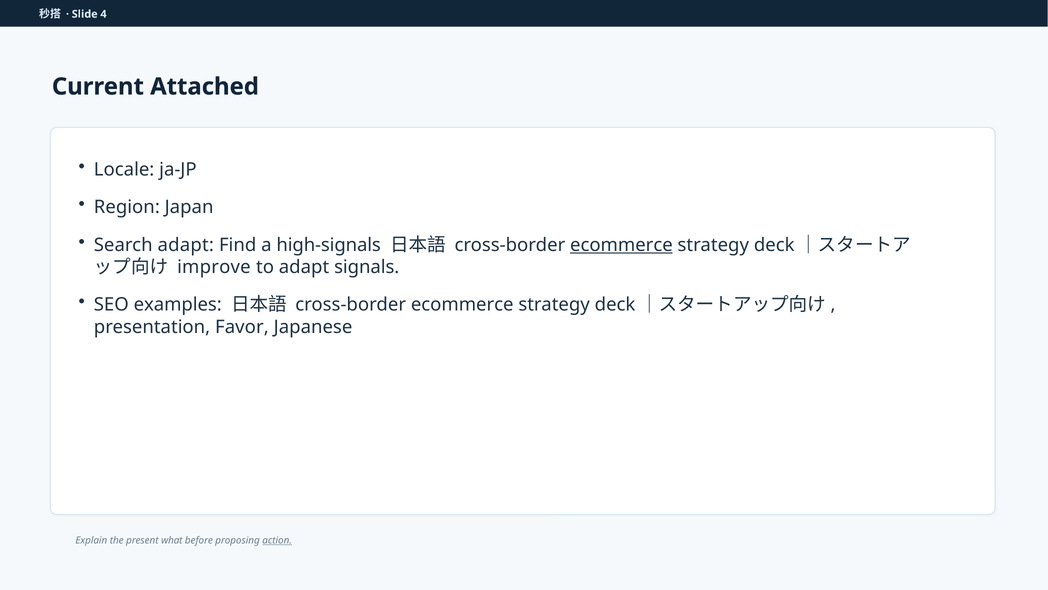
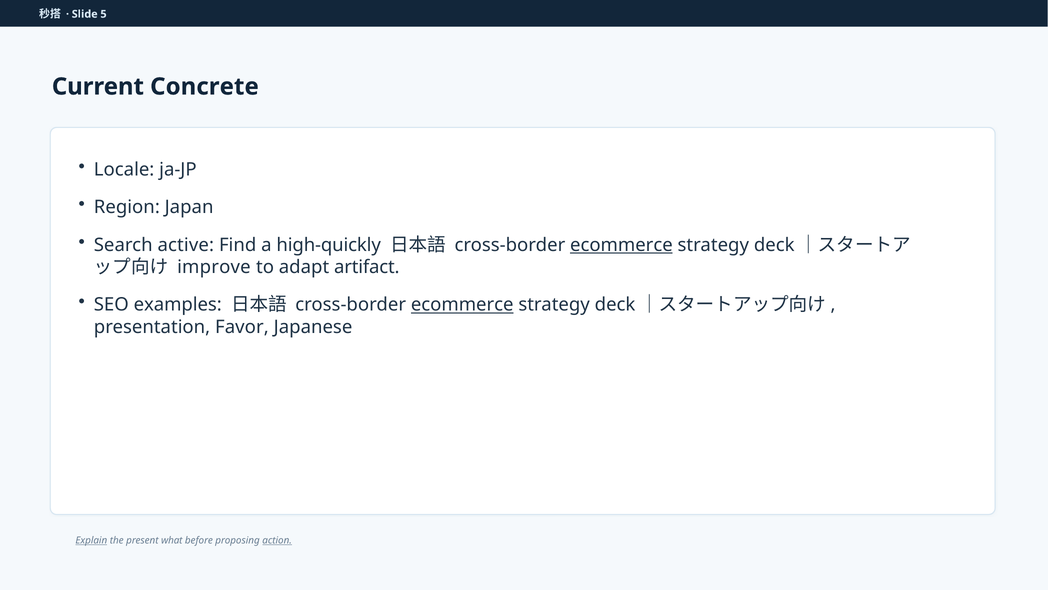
4: 4 -> 5
Attached: Attached -> Concrete
Search adapt: adapt -> active
high-signals: high-signals -> high-quickly
signals: signals -> artifact
ecommerce at (462, 305) underline: none -> present
Explain underline: none -> present
